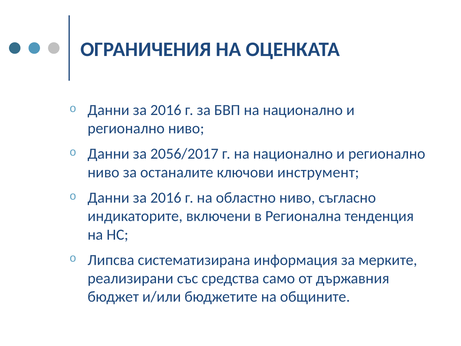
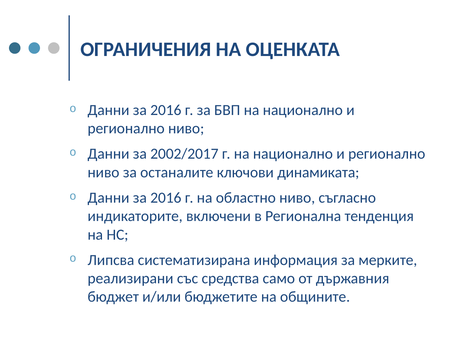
2056/2017: 2056/2017 -> 2002/2017
инструмент: инструмент -> динамиката
